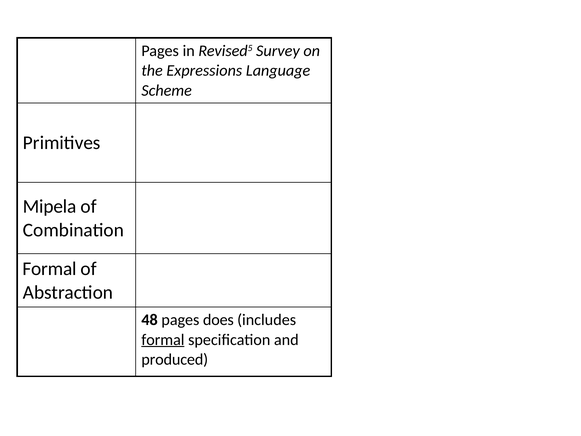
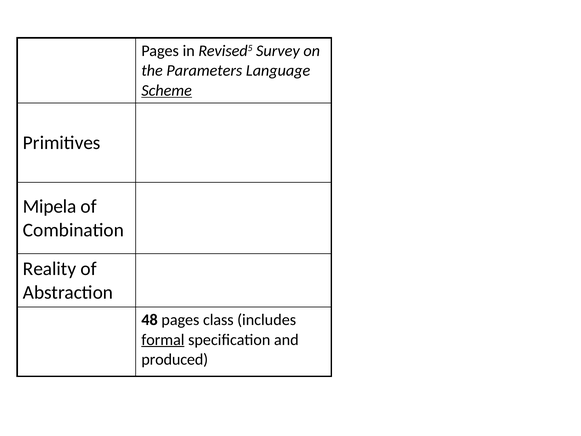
Expressions: Expressions -> Parameters
Scheme underline: none -> present
Formal at (50, 269): Formal -> Reality
does: does -> class
